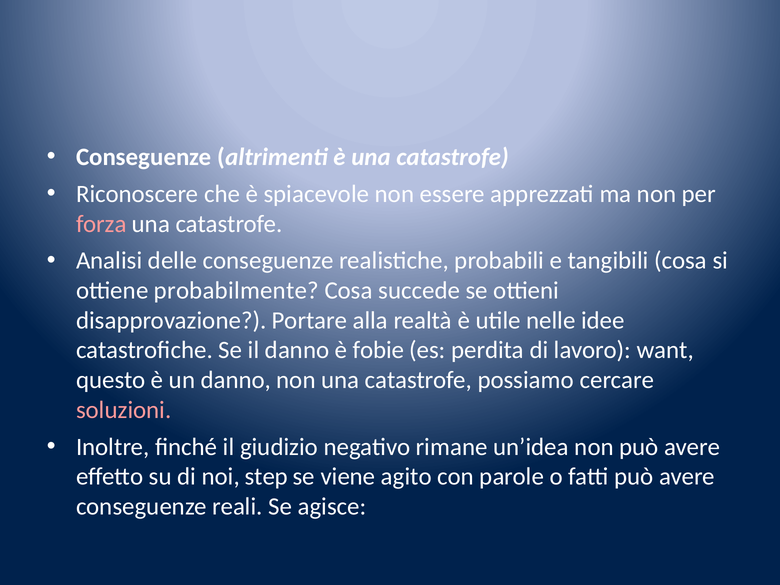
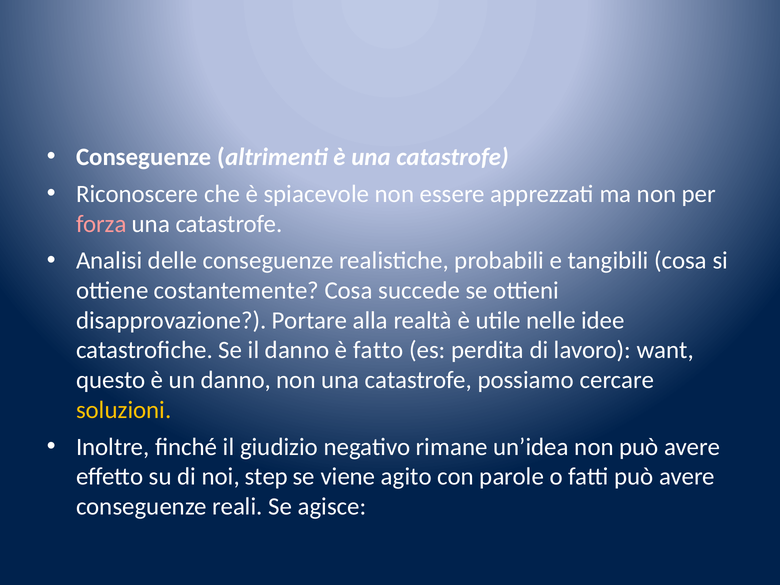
probabilmente: probabilmente -> costantemente
fobie: fobie -> fatto
soluzioni colour: pink -> yellow
